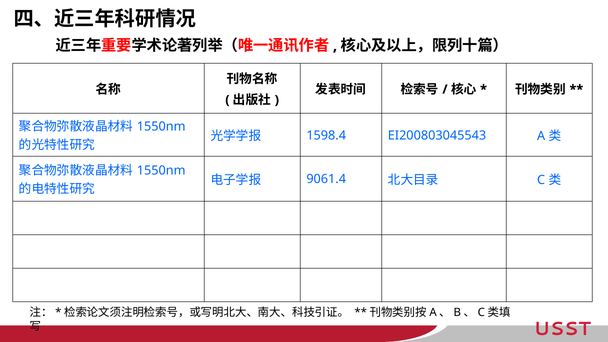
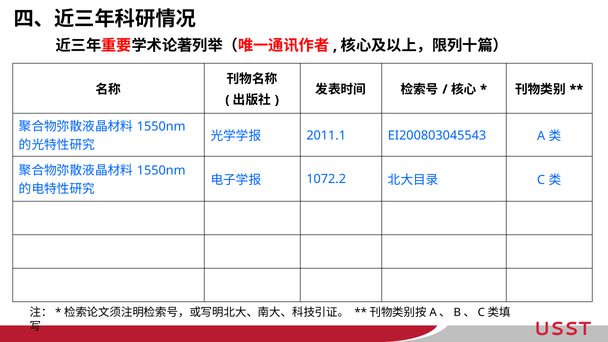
1598.4: 1598.4 -> 2011.1
9061.4: 9061.4 -> 1072.2
